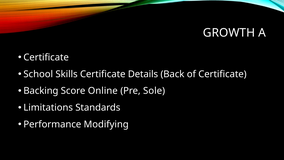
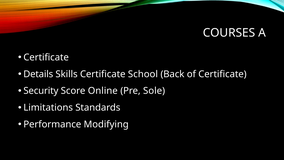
GROWTH: GROWTH -> COURSES
School: School -> Details
Details: Details -> School
Backing: Backing -> Security
